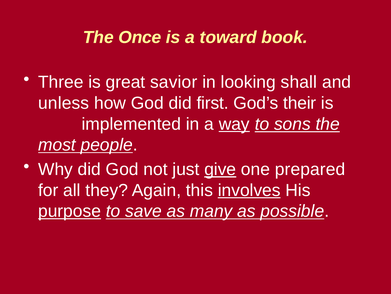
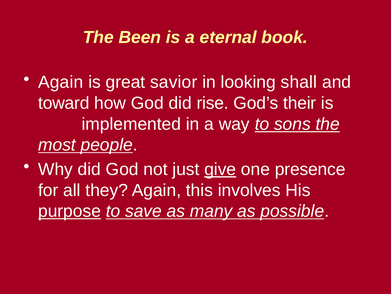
Once: Once -> Been
toward: toward -> eternal
Three at (61, 82): Three -> Again
unless: unless -> toward
first: first -> rise
way underline: present -> none
prepared: prepared -> presence
involves underline: present -> none
